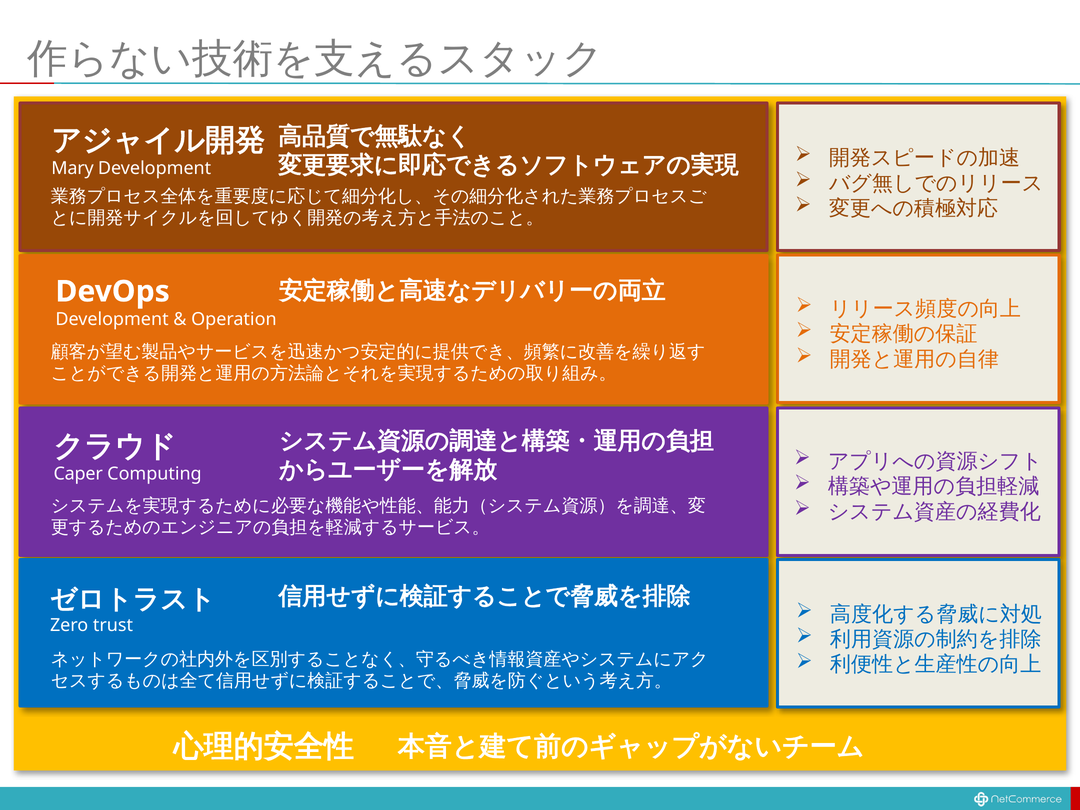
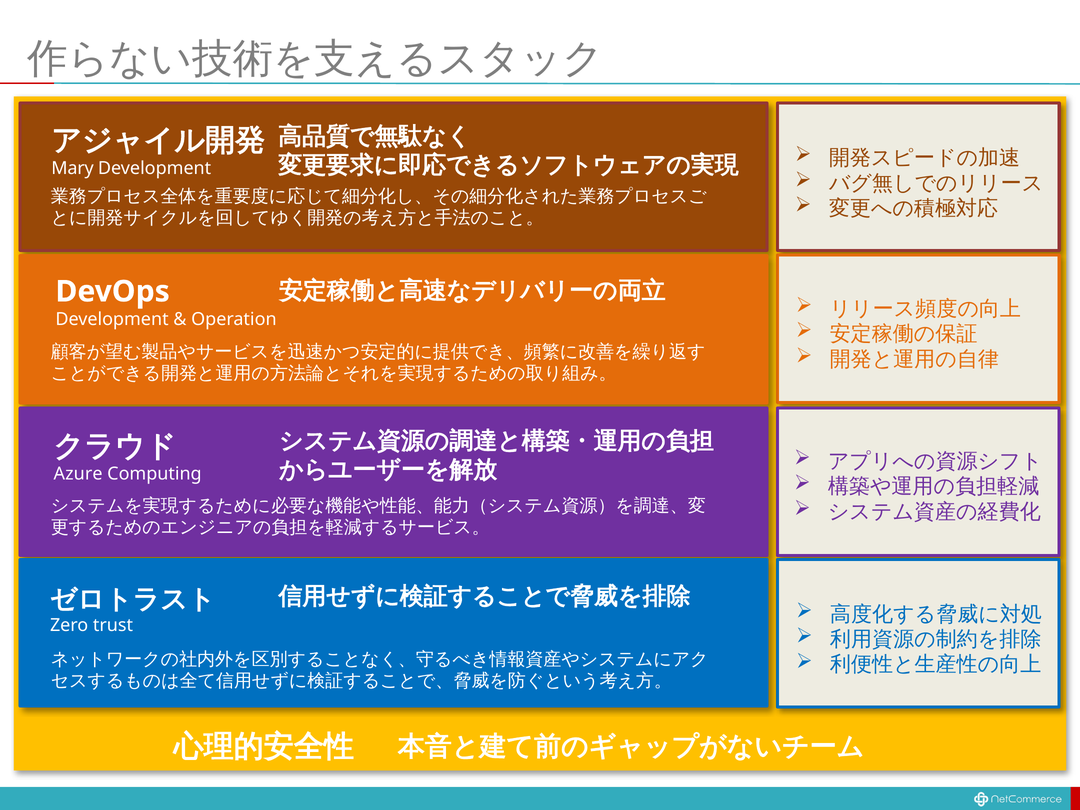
Caper: Caper -> Azure
